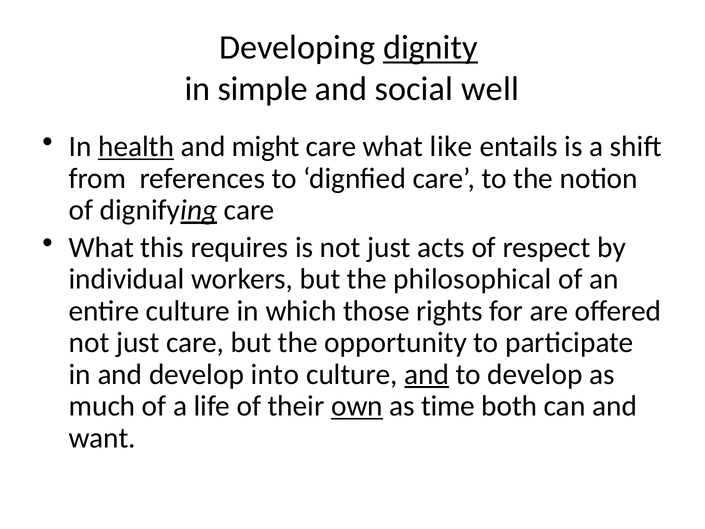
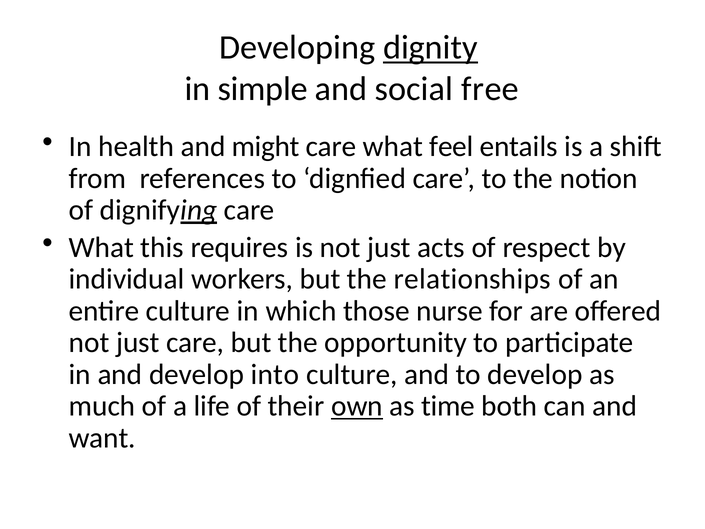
well: well -> free
health underline: present -> none
like: like -> feel
philosophical: philosophical -> relationships
rights: rights -> nurse
and at (427, 374) underline: present -> none
